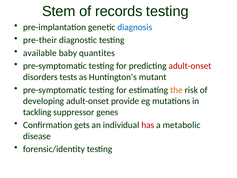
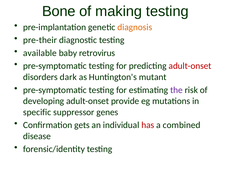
Stem: Stem -> Bone
records: records -> making
diagnosis colour: blue -> orange
quantites: quantites -> retrovirus
tests: tests -> dark
the colour: orange -> purple
tackling: tackling -> specific
metabolic: metabolic -> combined
